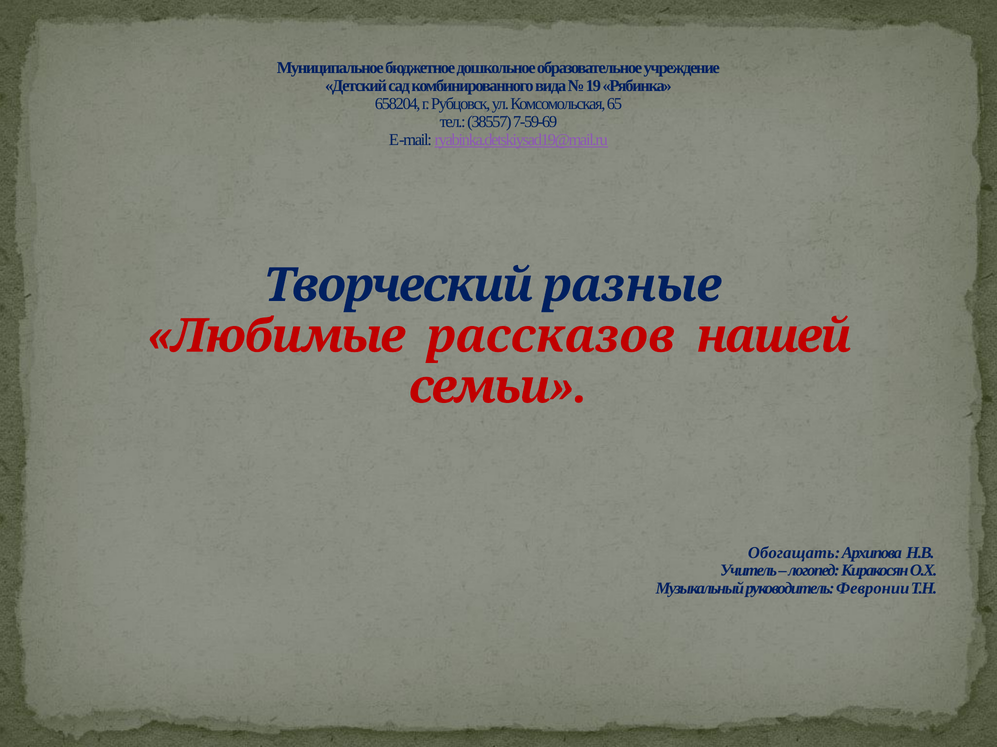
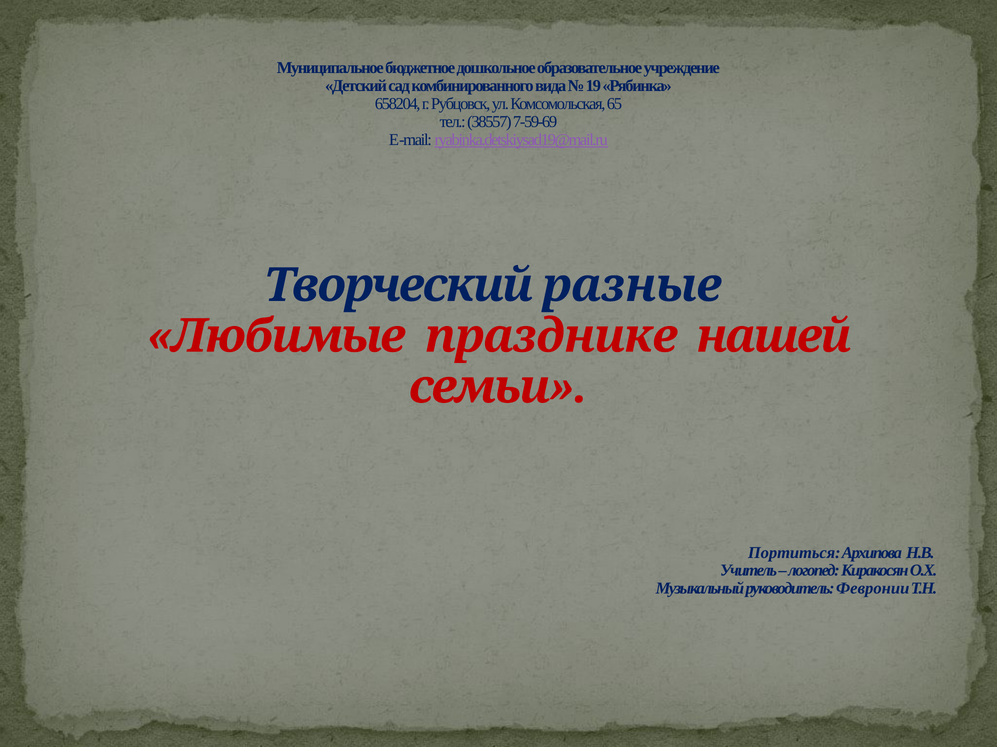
рассказов: рассказов -> празднике
Обогащать: Обогащать -> Портиться
